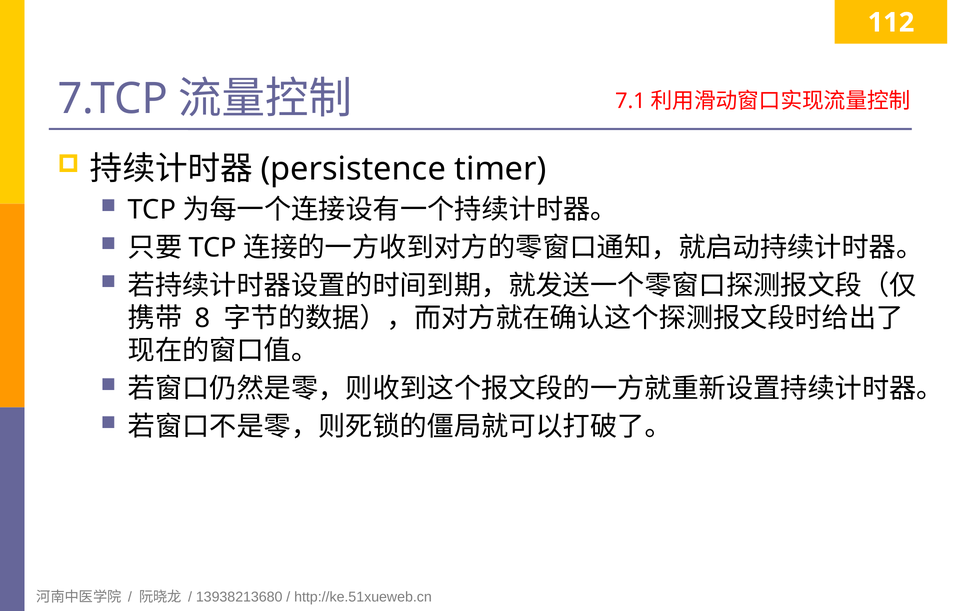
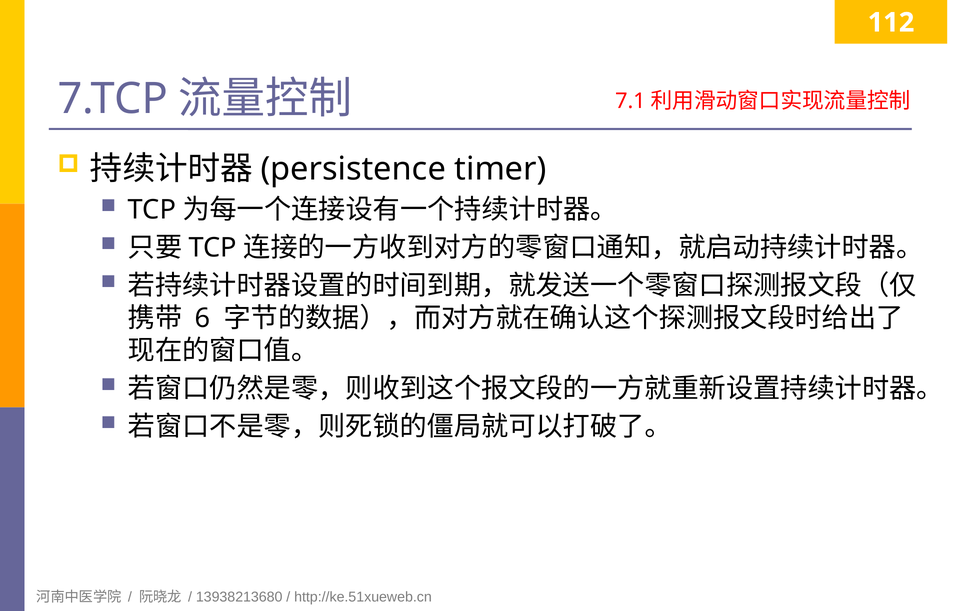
8: 8 -> 6
